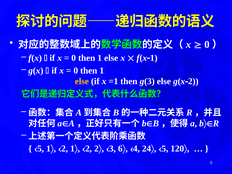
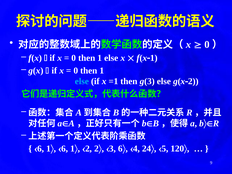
else at (82, 81) colour: yellow -> light blue
5 at (41, 149): 5 -> 6
2 at (65, 149): 2 -> 6
